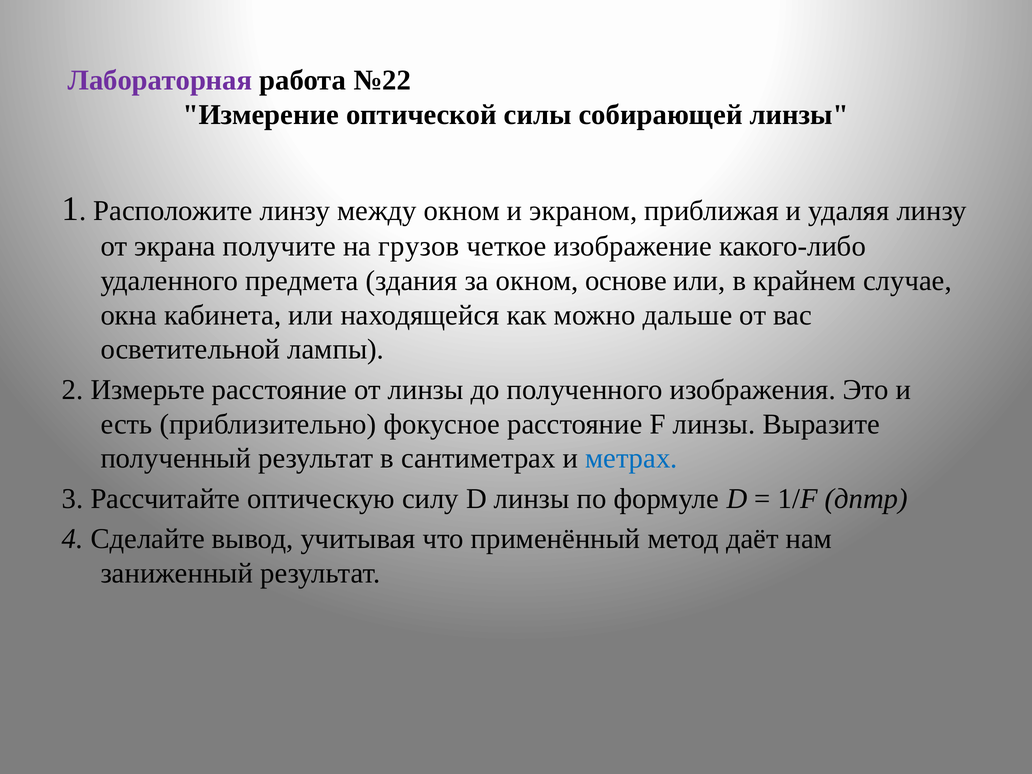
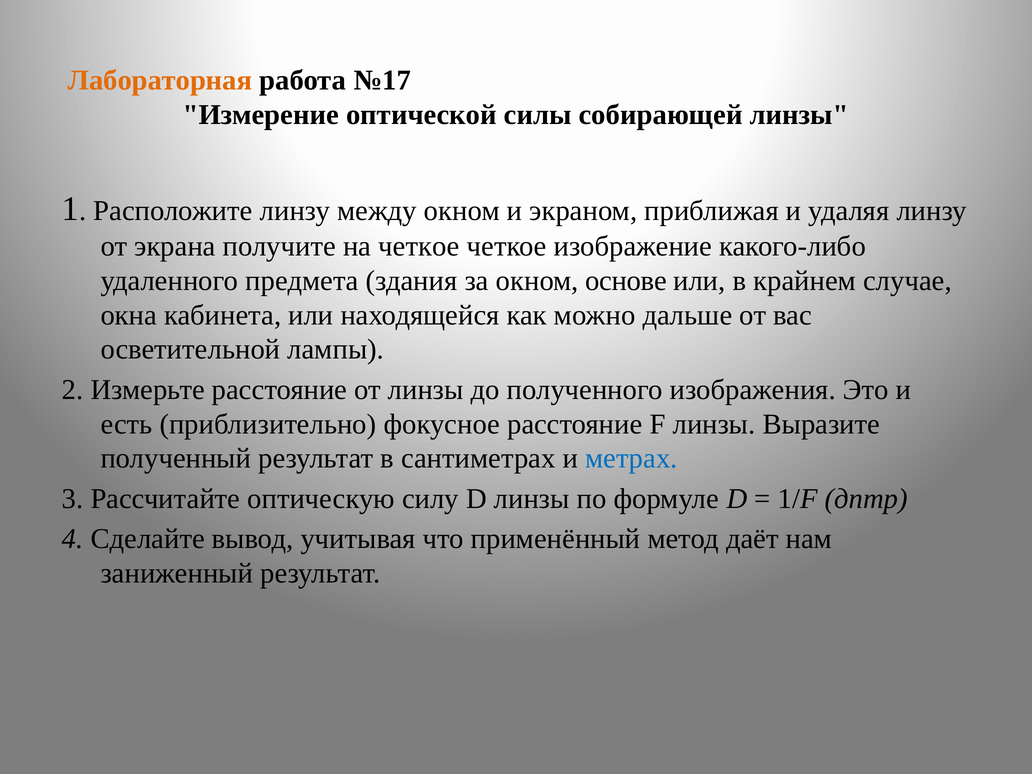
Лабораторная colour: purple -> orange
№22: №22 -> №17
на грузов: грузов -> четкое
